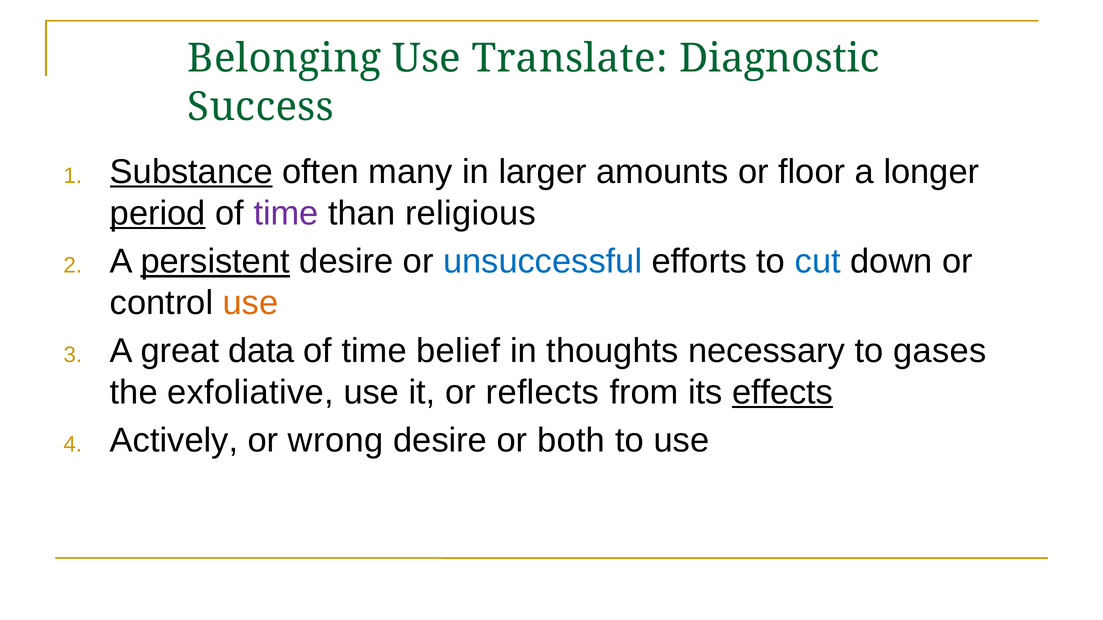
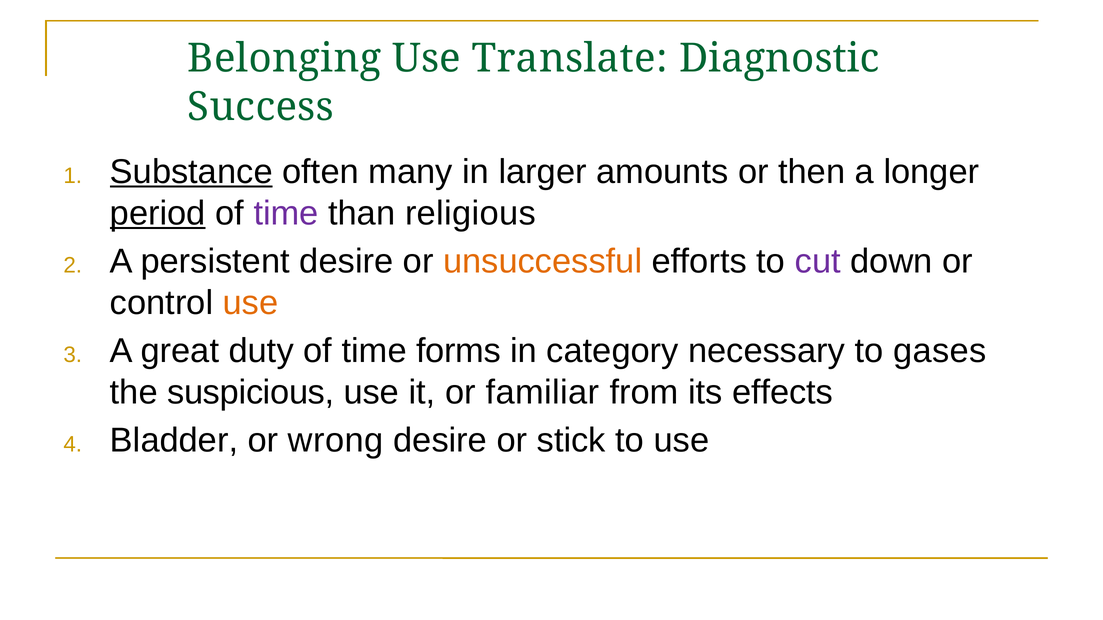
floor: floor -> then
persistent underline: present -> none
unsuccessful colour: blue -> orange
cut colour: blue -> purple
data: data -> duty
belief: belief -> forms
thoughts: thoughts -> category
exfoliative: exfoliative -> suspicious
reflects: reflects -> familiar
effects underline: present -> none
Actively: Actively -> Bladder
both: both -> stick
